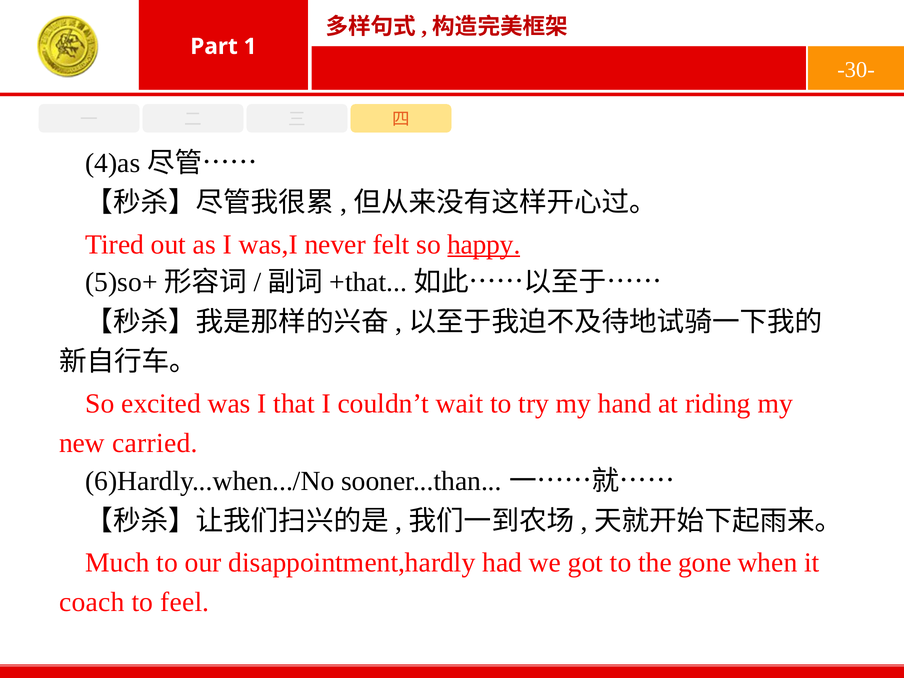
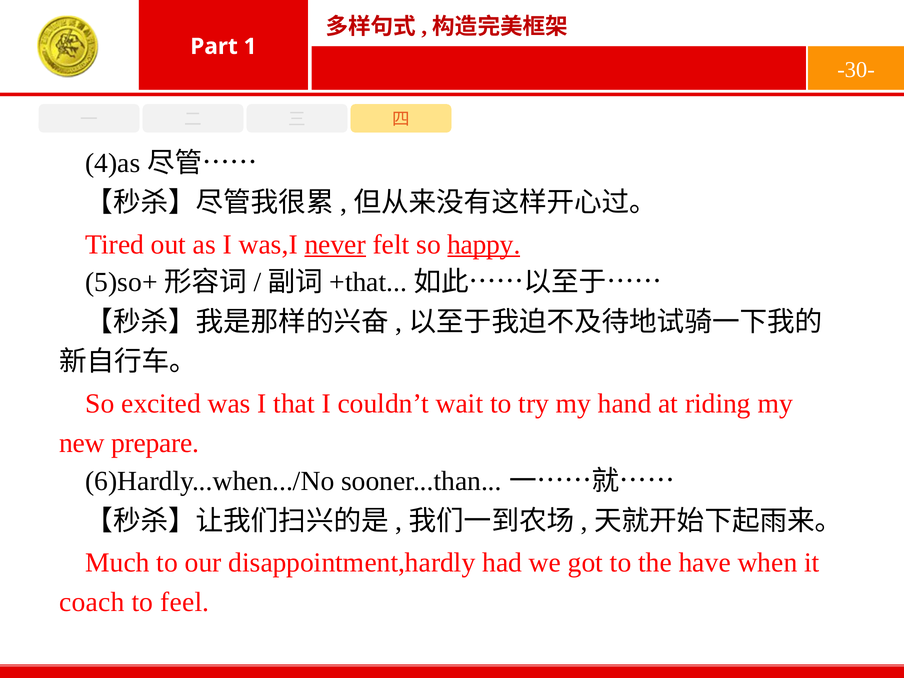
never underline: none -> present
carried: carried -> prepare
gone: gone -> have
